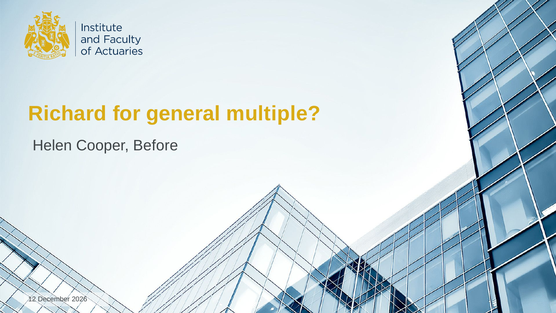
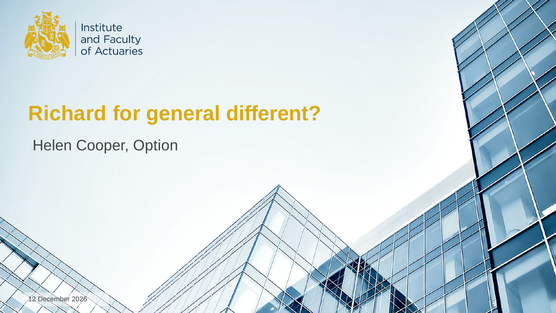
multiple: multiple -> different
Before: Before -> Option
